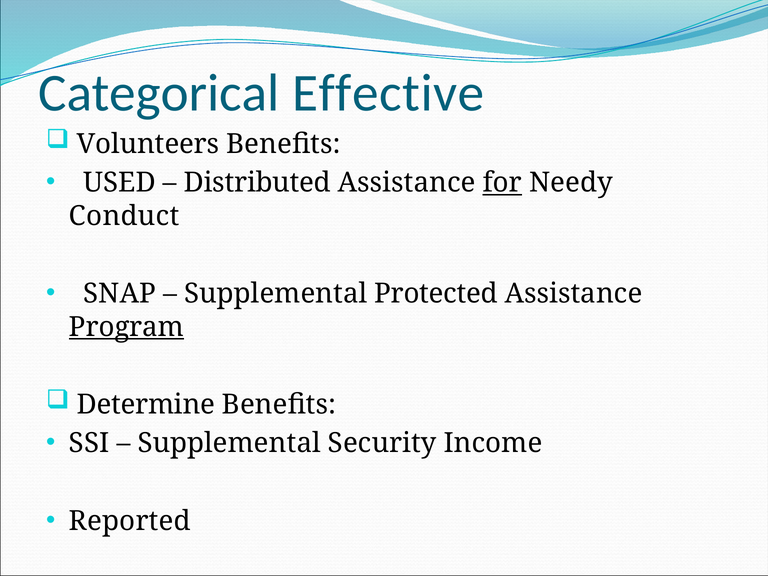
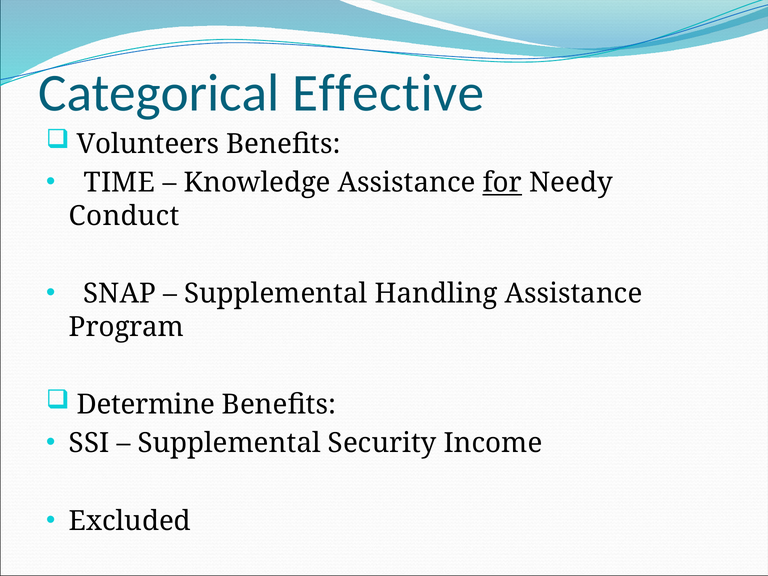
USED: USED -> TIME
Distributed: Distributed -> Knowledge
Protected: Protected -> Handling
Program underline: present -> none
Reported: Reported -> Excluded
